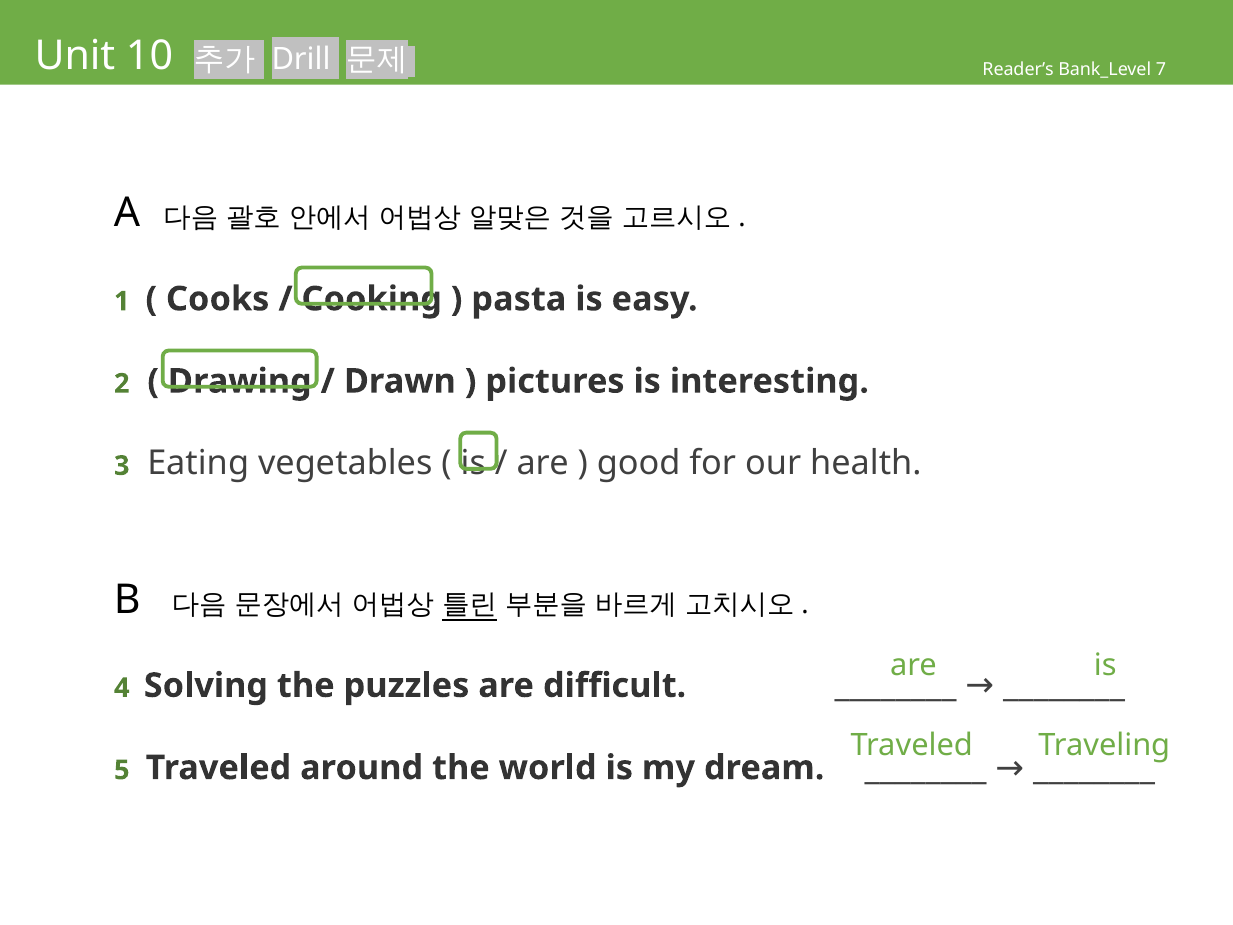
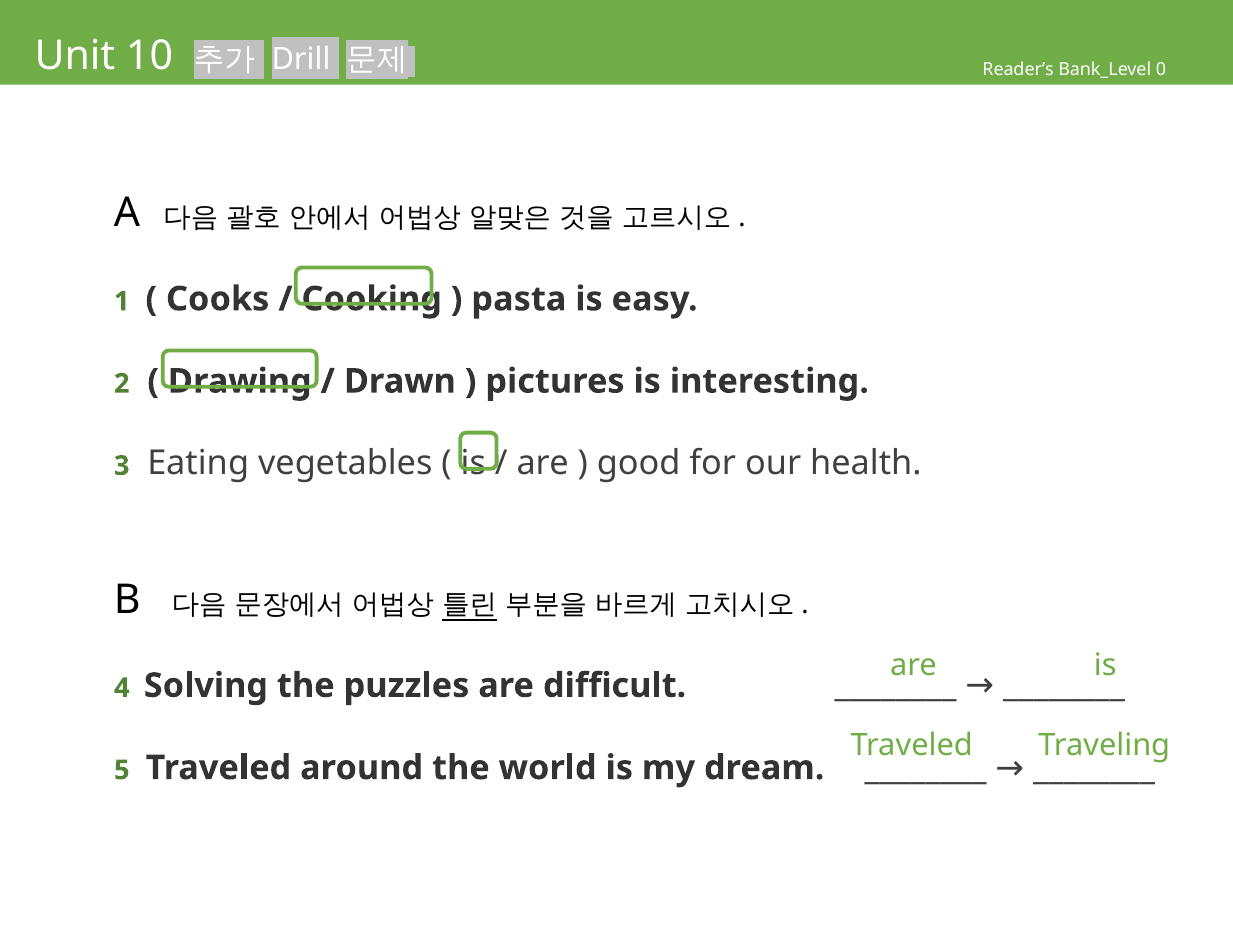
7: 7 -> 0
